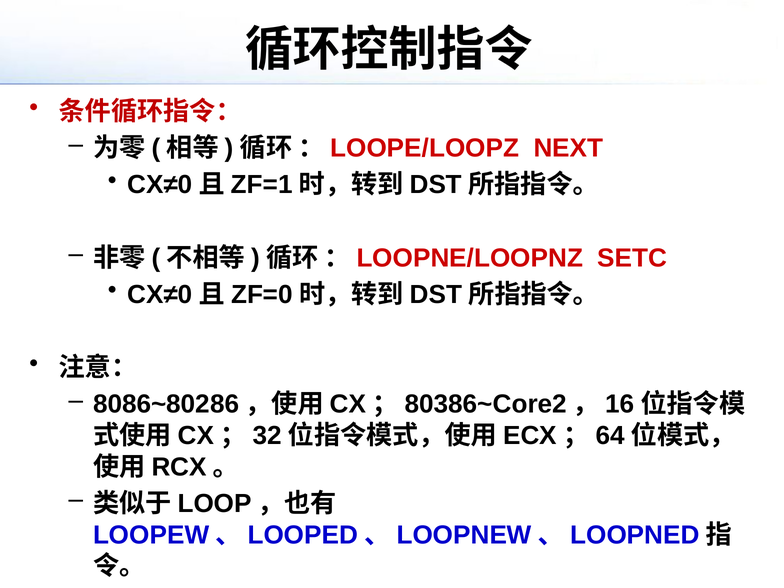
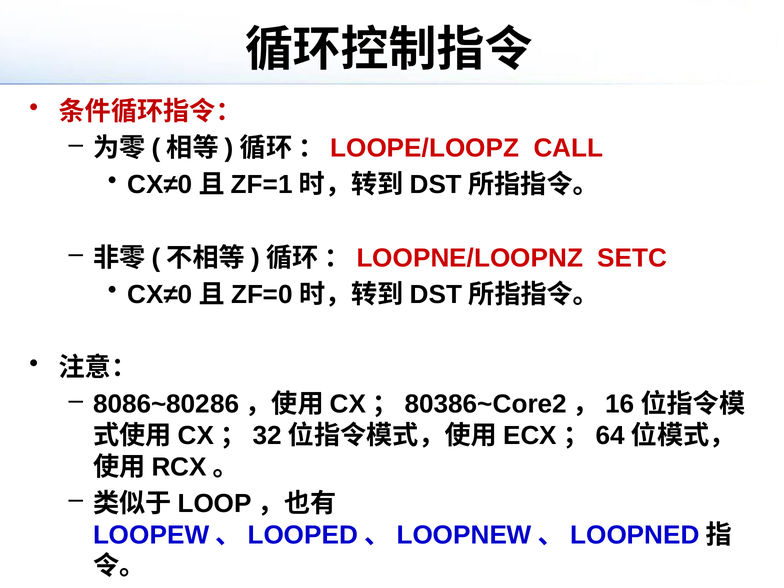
NEXT: NEXT -> CALL
